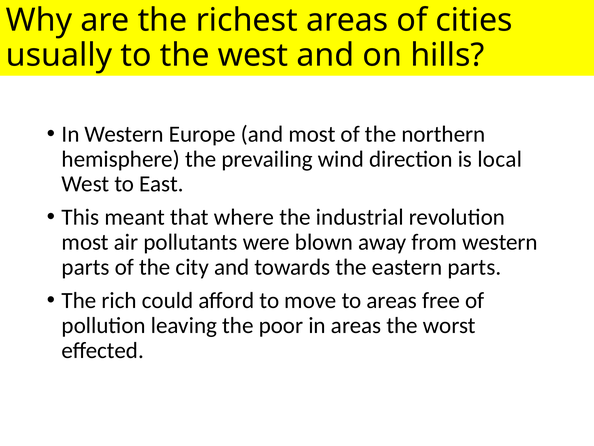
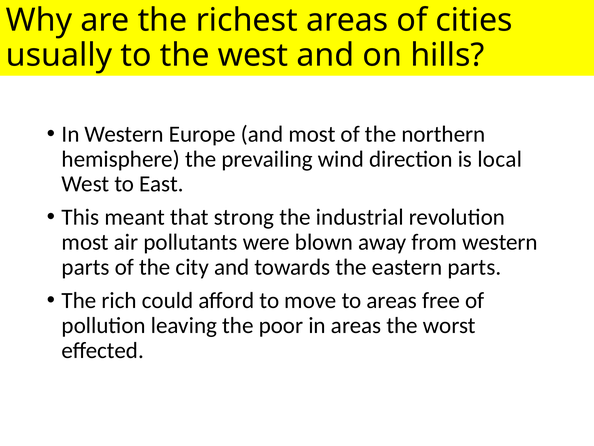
where: where -> strong
